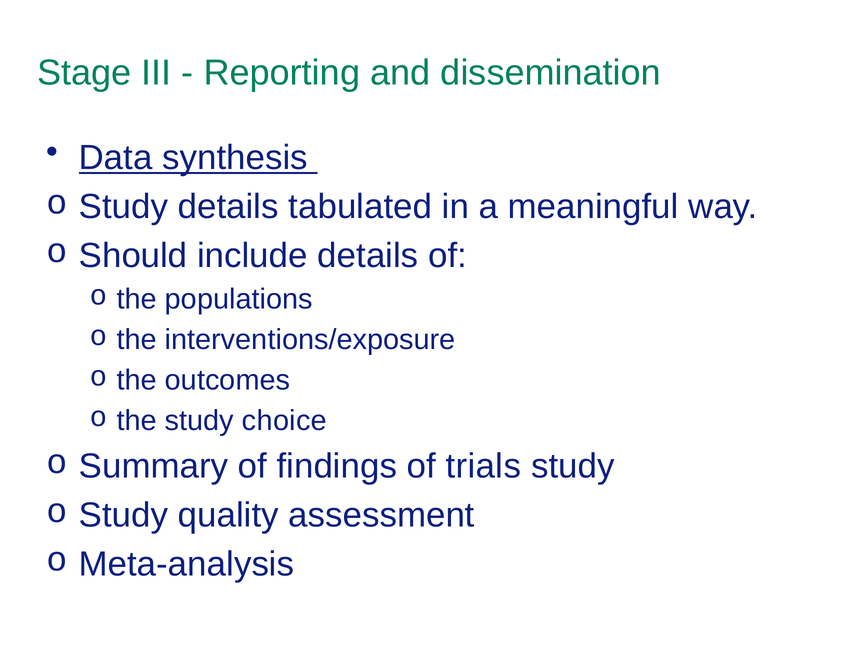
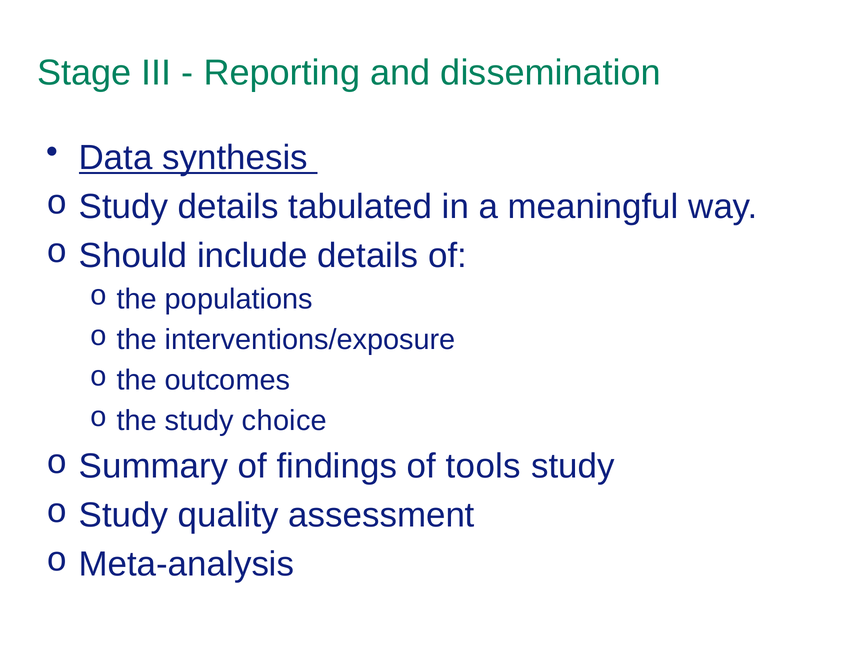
trials: trials -> tools
